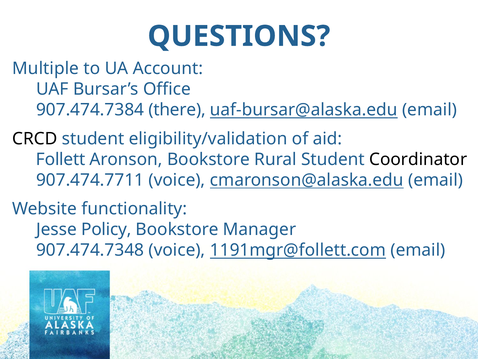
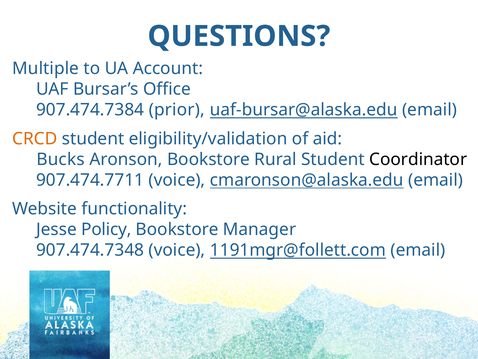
there: there -> prior
CRCD colour: black -> orange
Follett: Follett -> Bucks
